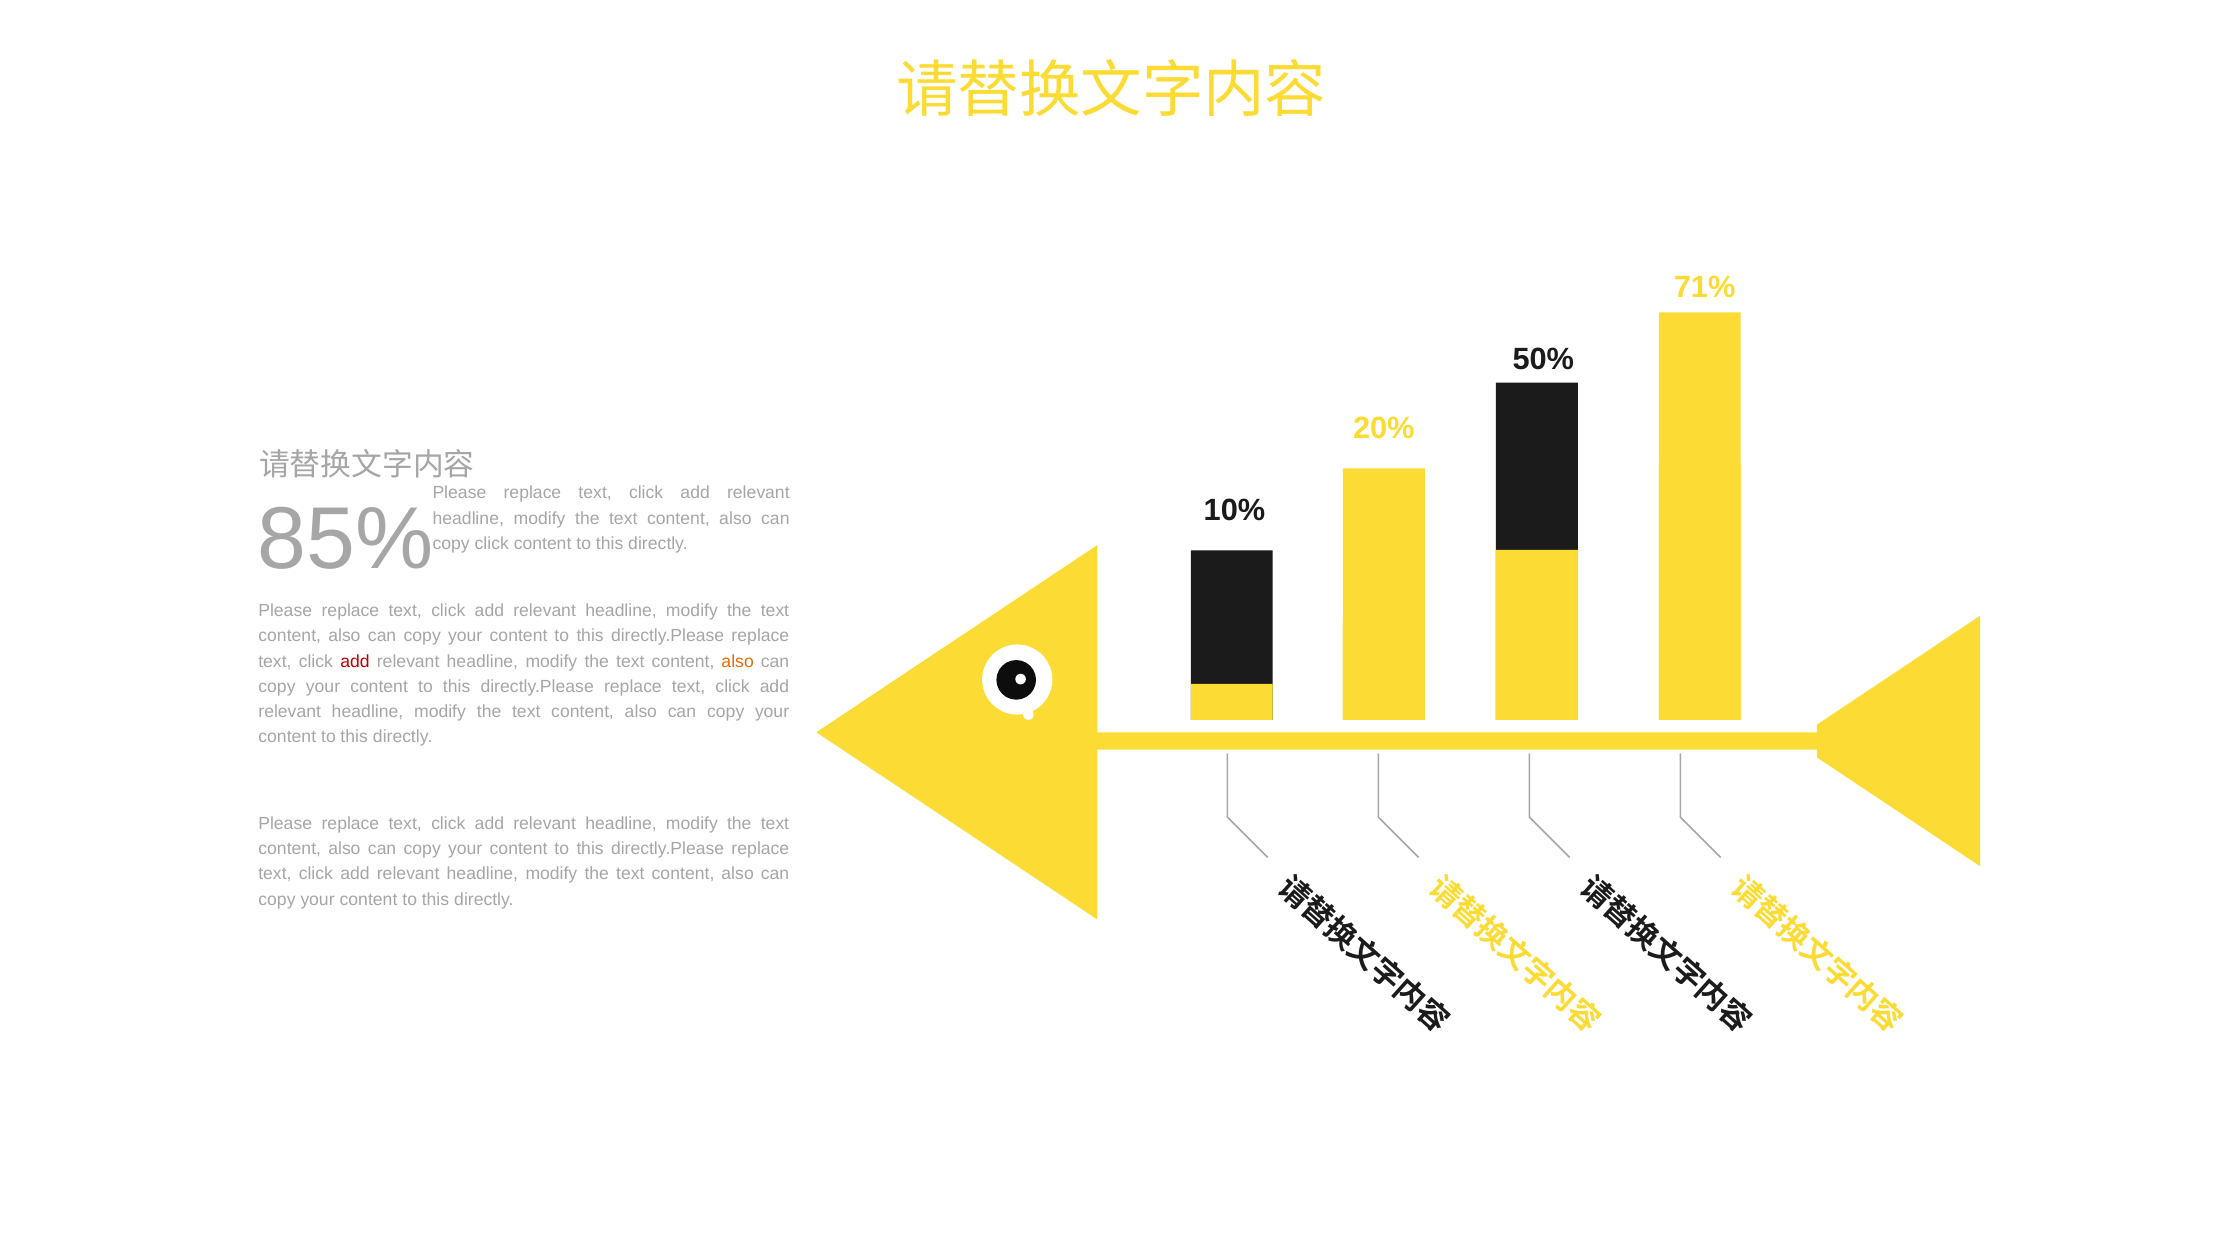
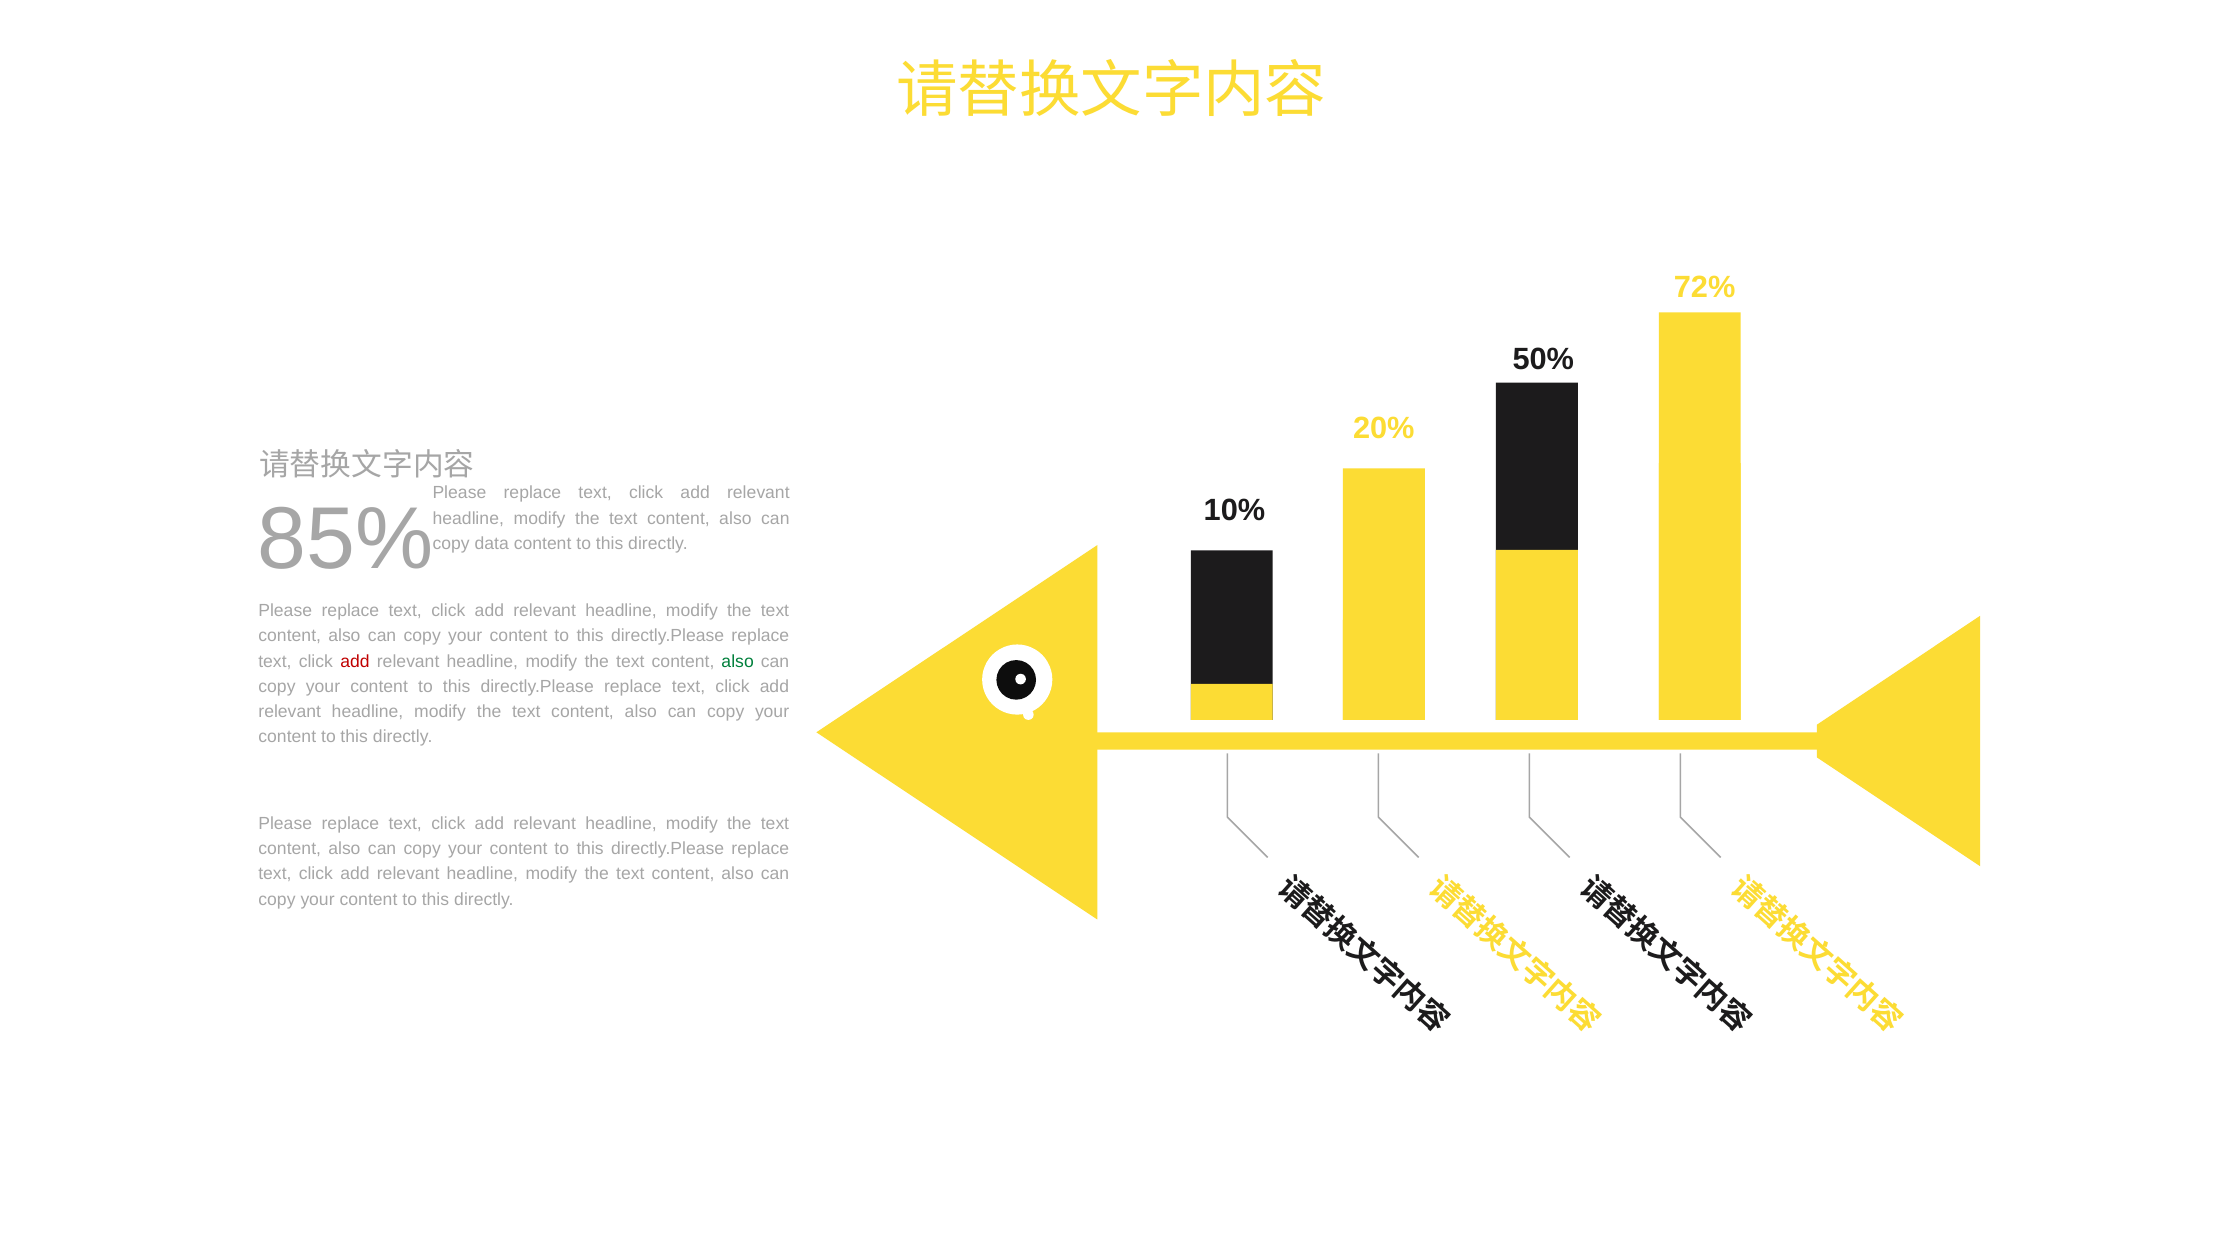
71%: 71% -> 72%
copy click: click -> data
also at (738, 662) colour: orange -> green
